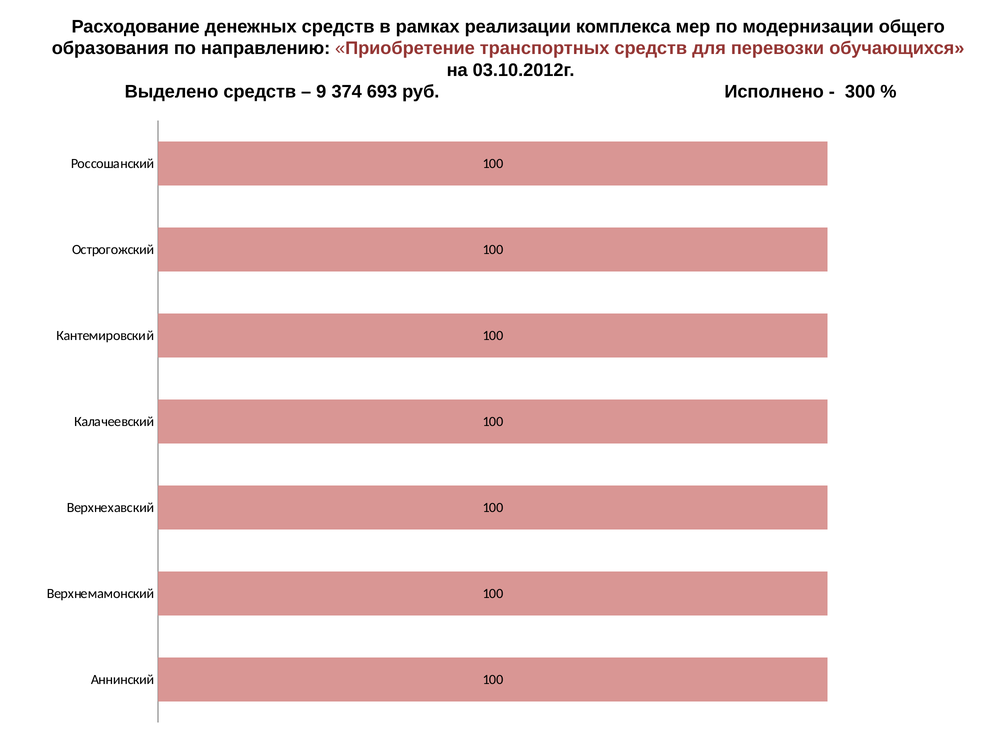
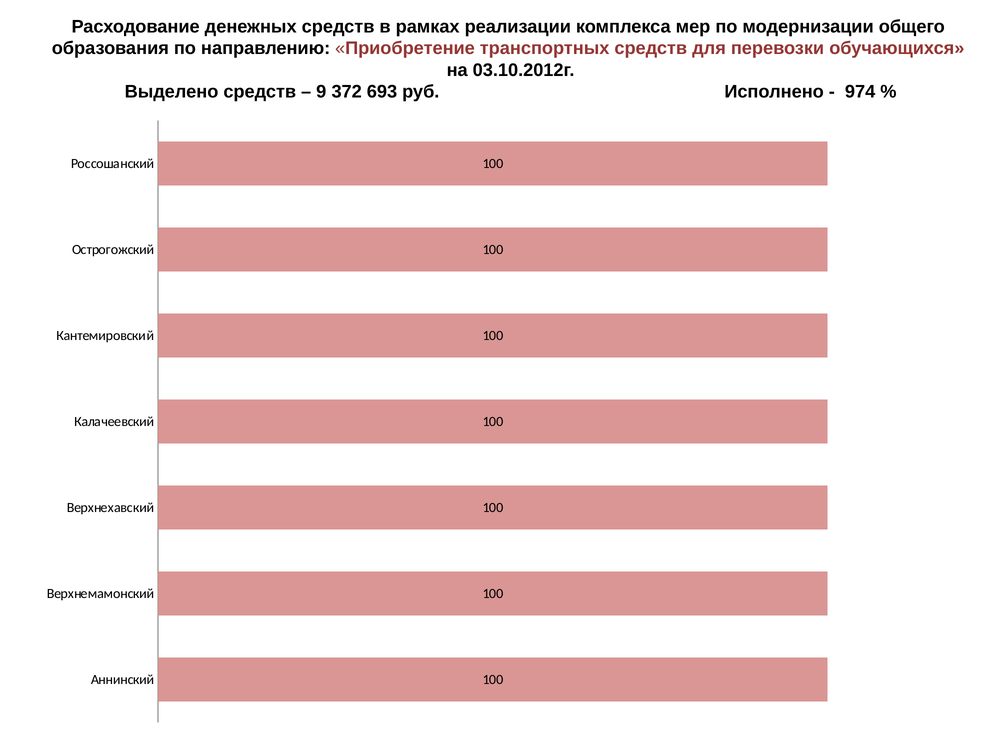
374: 374 -> 372
300: 300 -> 974
